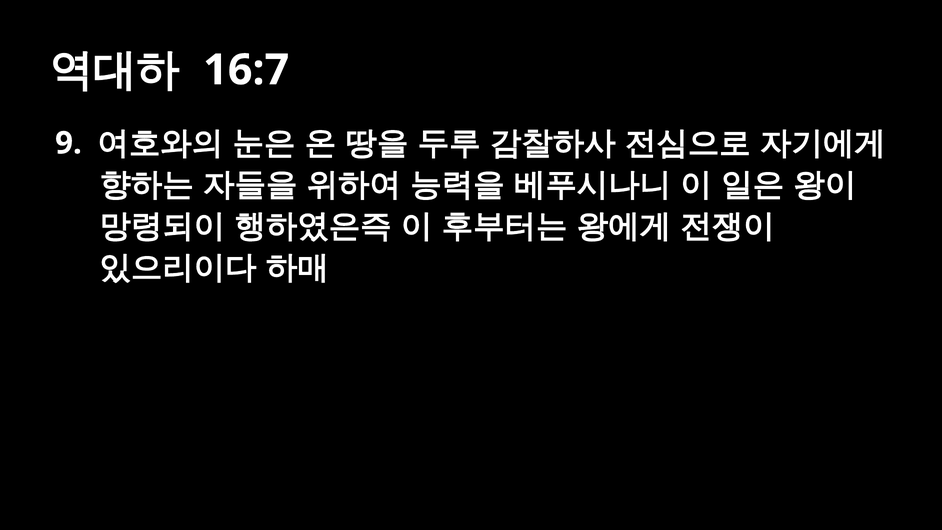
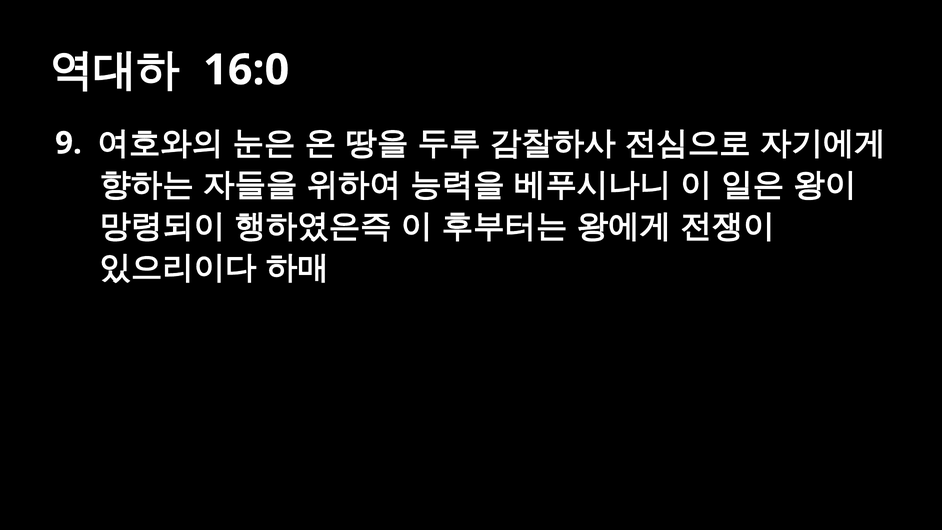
16:7: 16:7 -> 16:0
